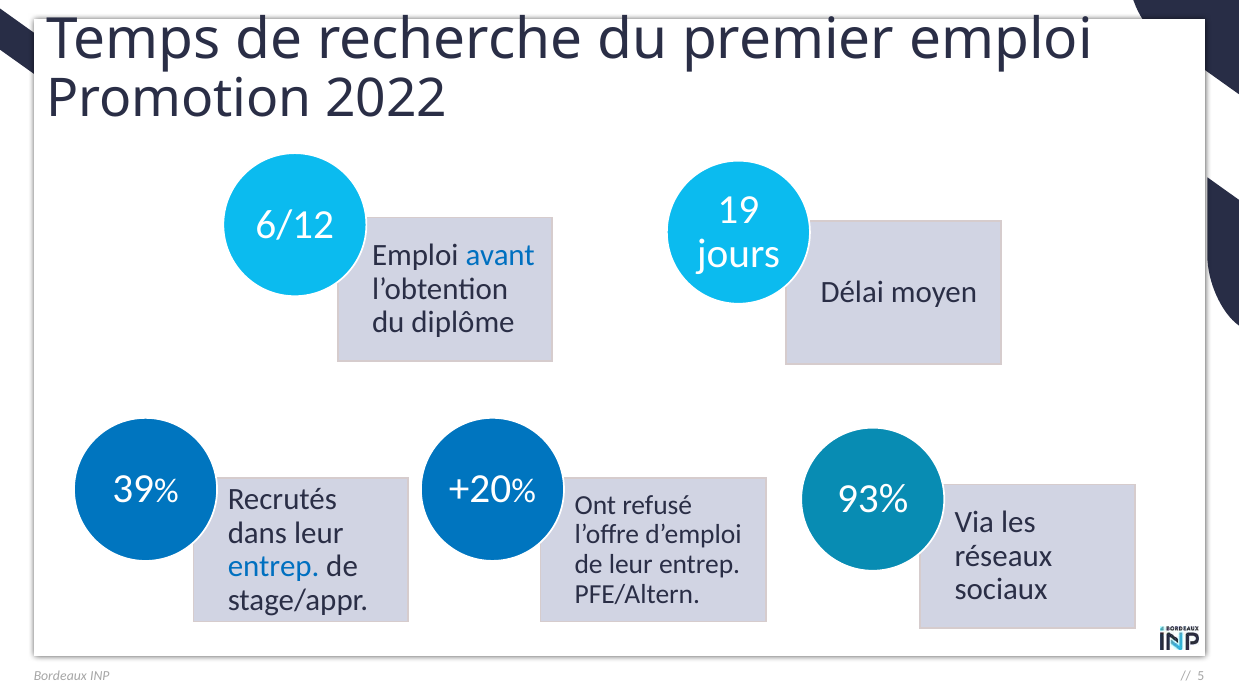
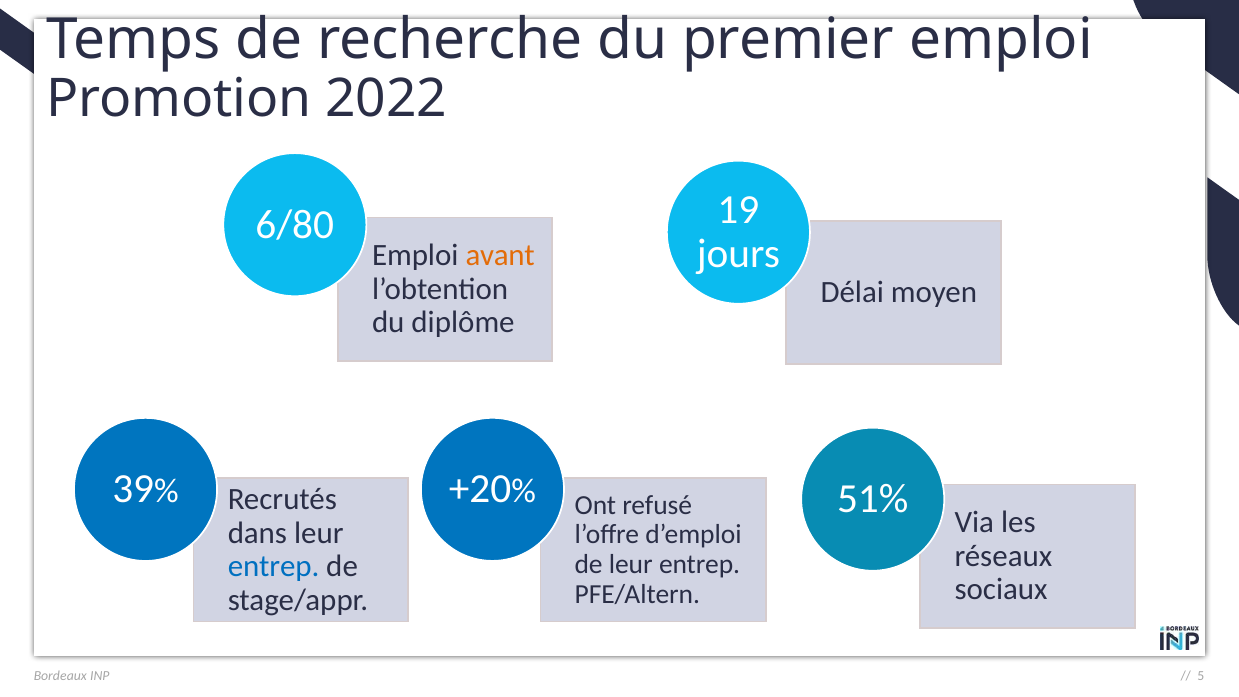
6/12: 6/12 -> 6/80
avant colour: blue -> orange
93%: 93% -> 51%
